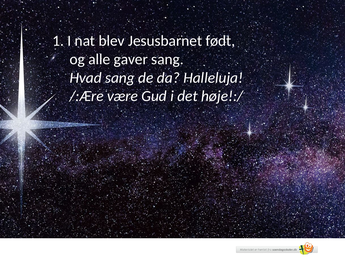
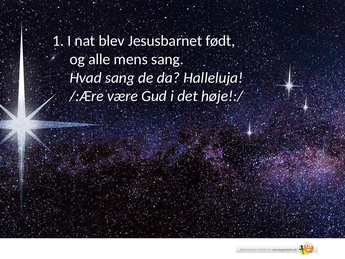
gaver: gaver -> mens
